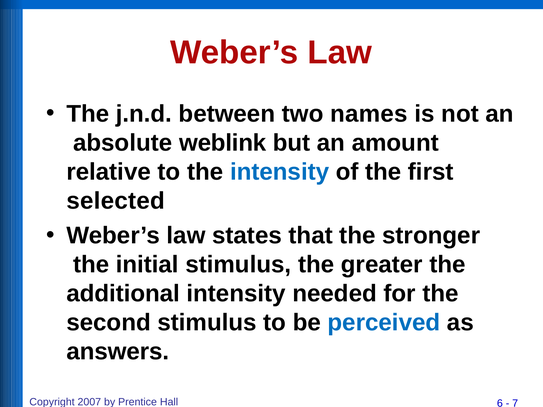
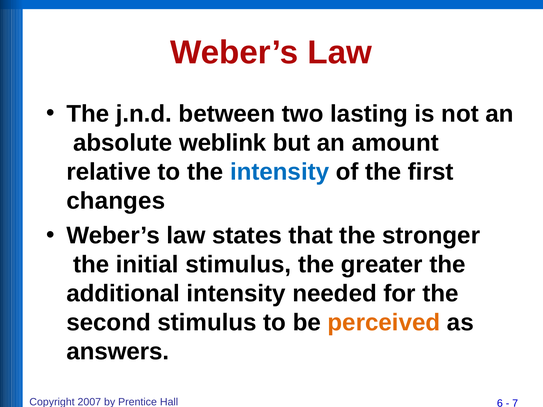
names: names -> lasting
selected: selected -> changes
perceived colour: blue -> orange
